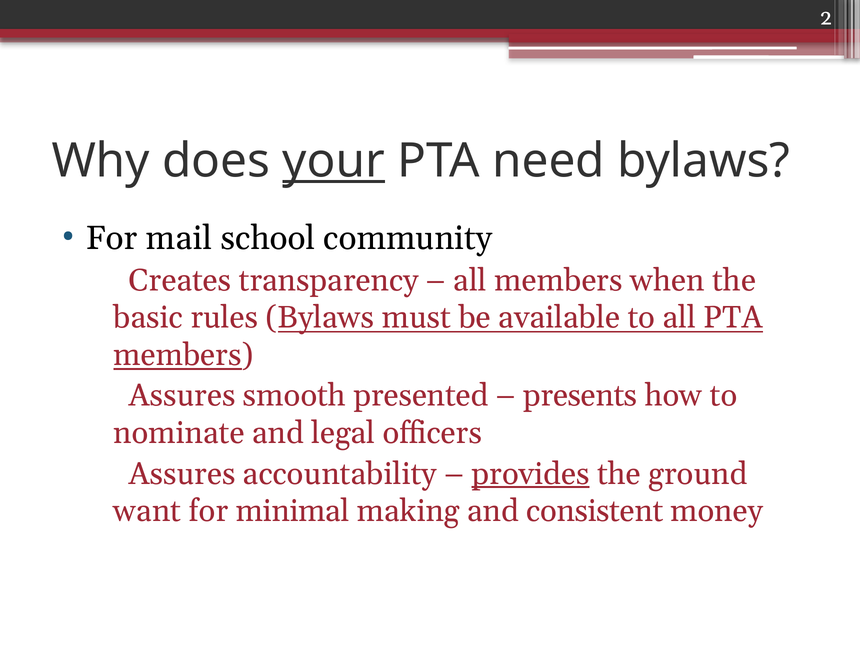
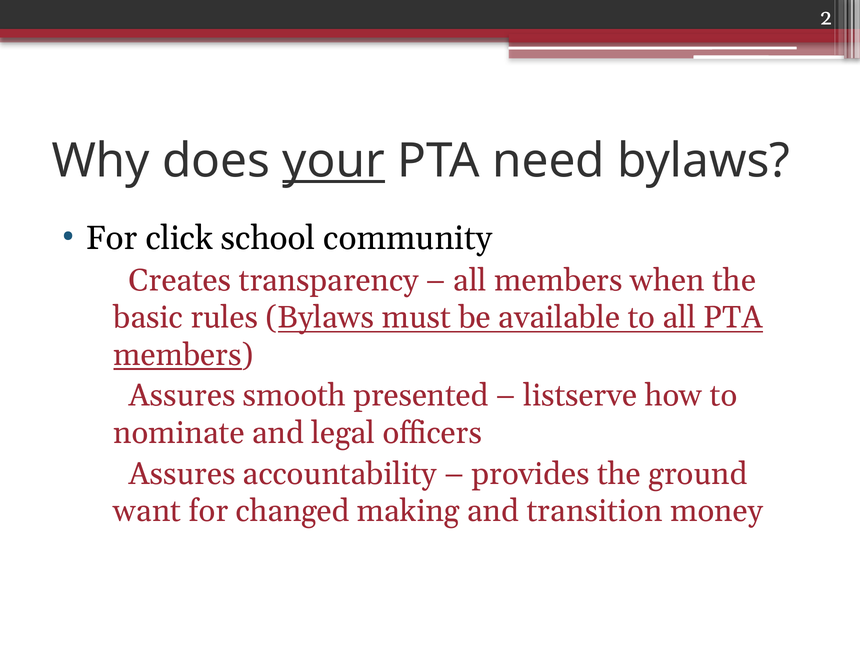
mail: mail -> click
presents: presents -> listserve
provides underline: present -> none
minimal: minimal -> changed
consistent: consistent -> transition
